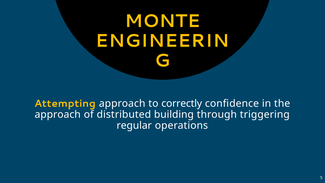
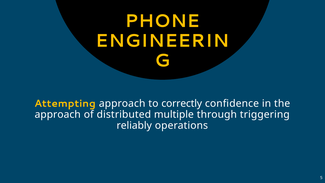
MONTE: MONTE -> PHONE
building: building -> multiple
regular: regular -> reliably
